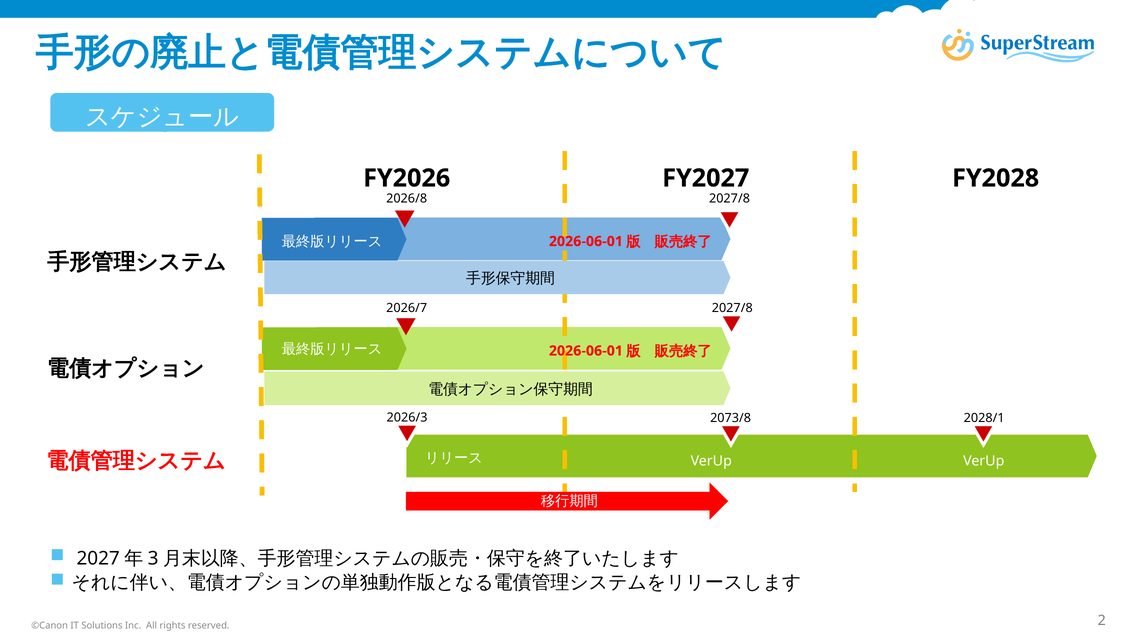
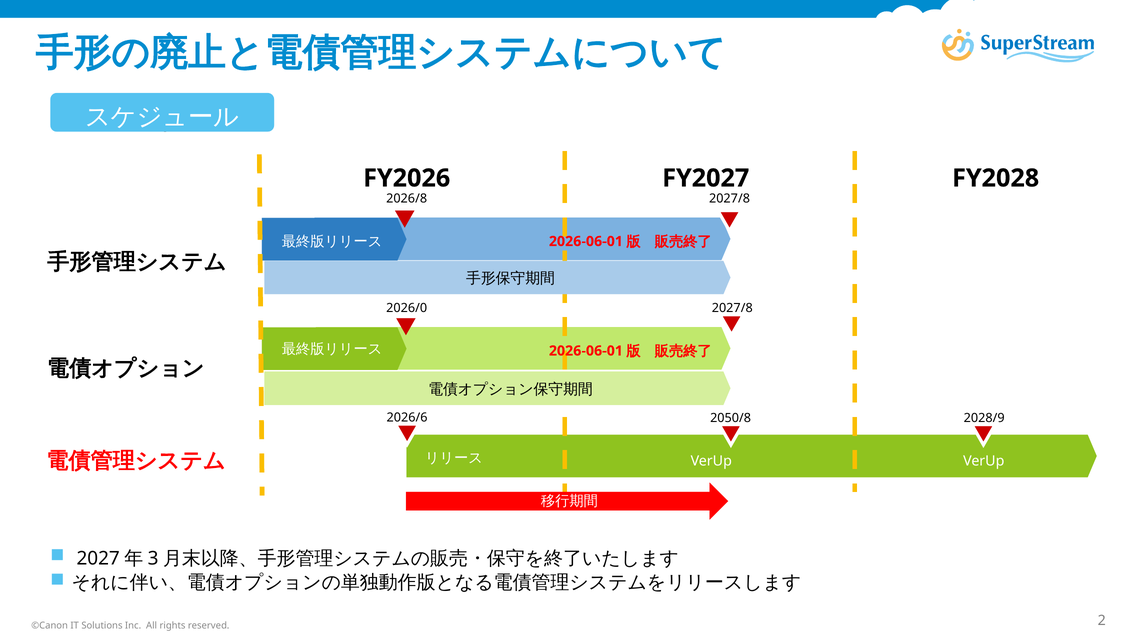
2026/7: 2026/7 -> 2026/0
2026/3: 2026/3 -> 2026/6
2073/8: 2073/8 -> 2050/8
2028/1: 2028/1 -> 2028/9
